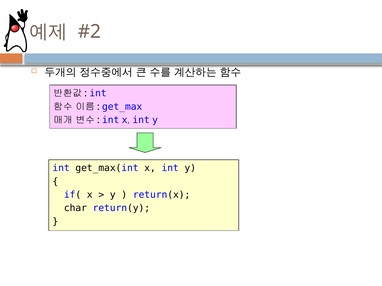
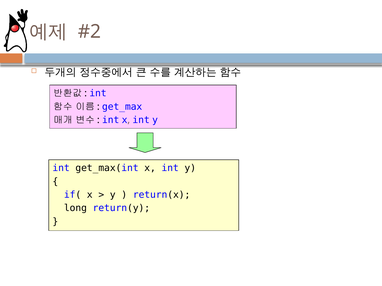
char: char -> long
